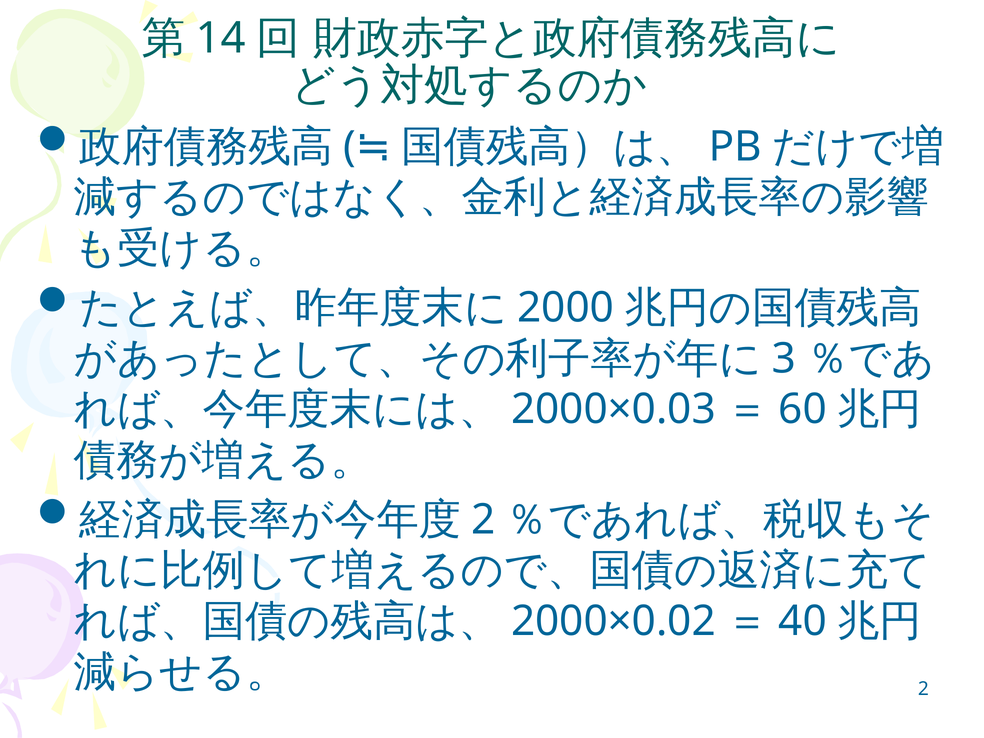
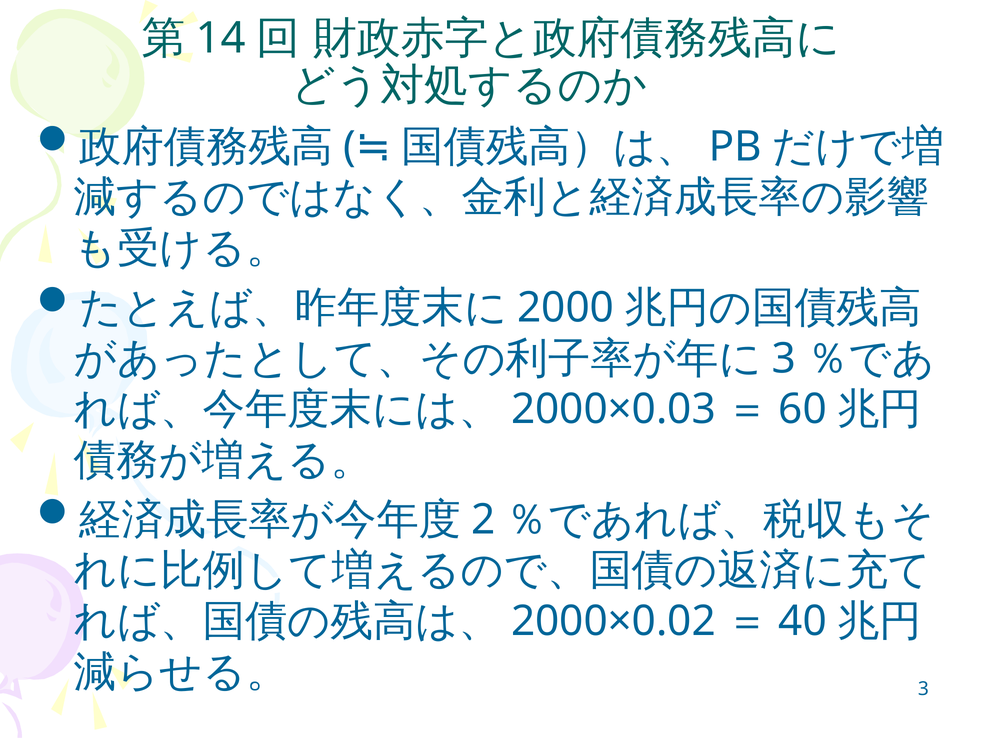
2 at (923, 689): 2 -> 3
